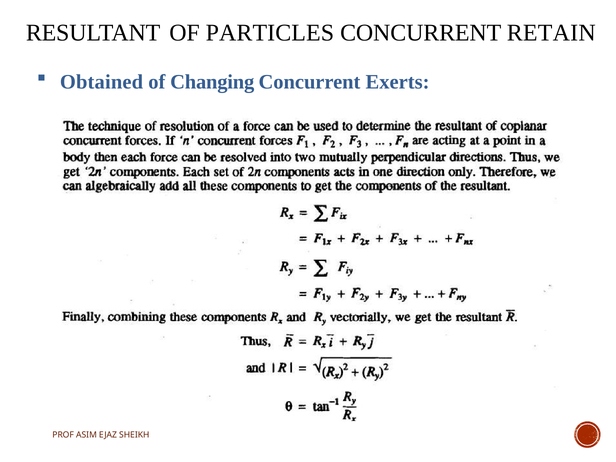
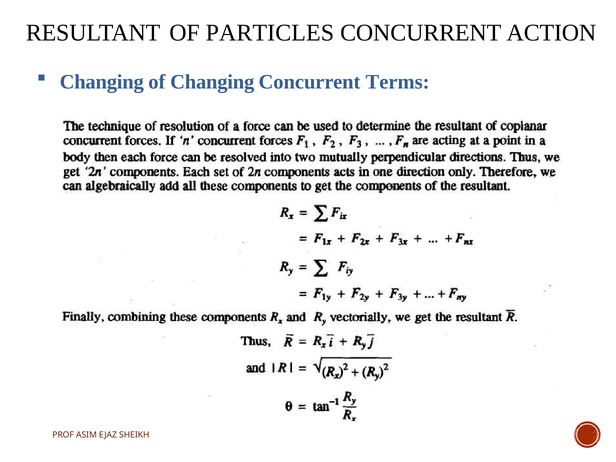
RETAIN: RETAIN -> ACTION
Obtained at (102, 82): Obtained -> Changing
Exerts: Exerts -> Terms
